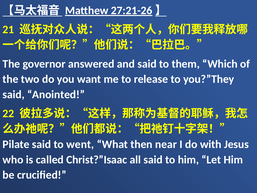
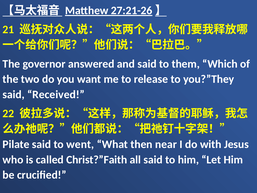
Anointed: Anointed -> Received
Christ?”Isaac: Christ?”Isaac -> Christ?”Faith
